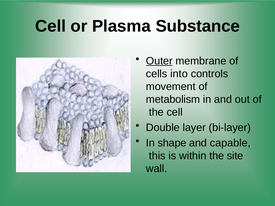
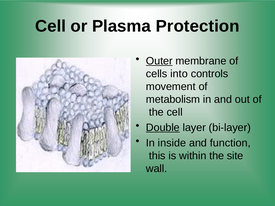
Substance: Substance -> Protection
Double underline: none -> present
shape: shape -> inside
capable: capable -> function
